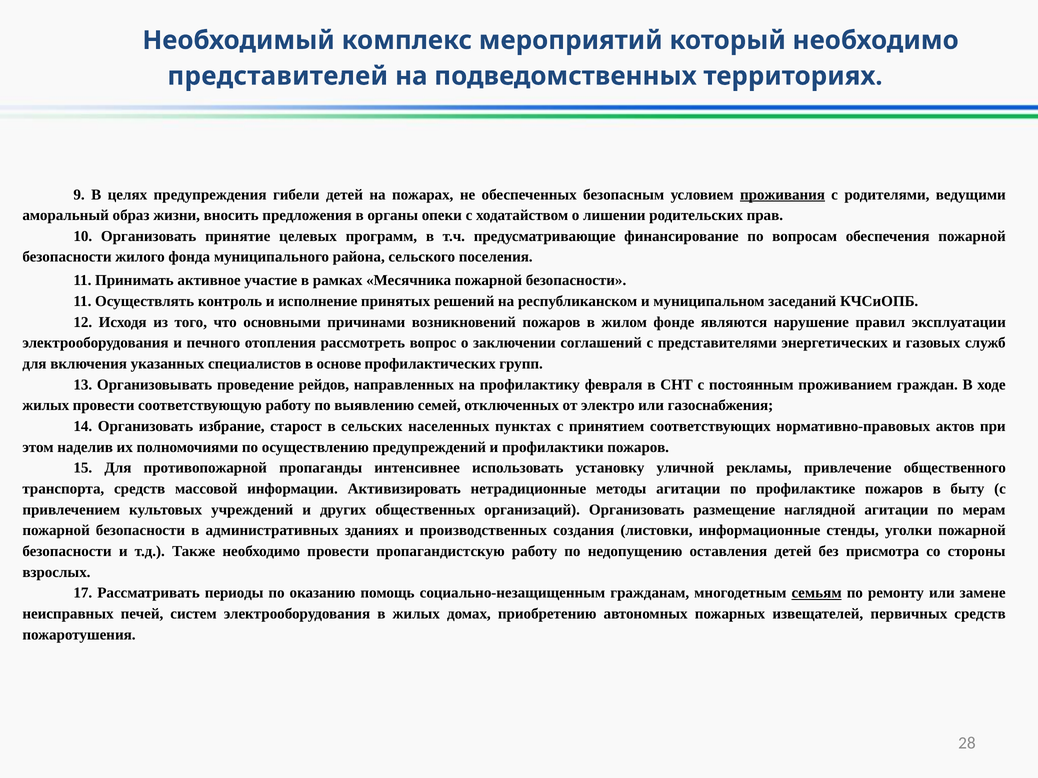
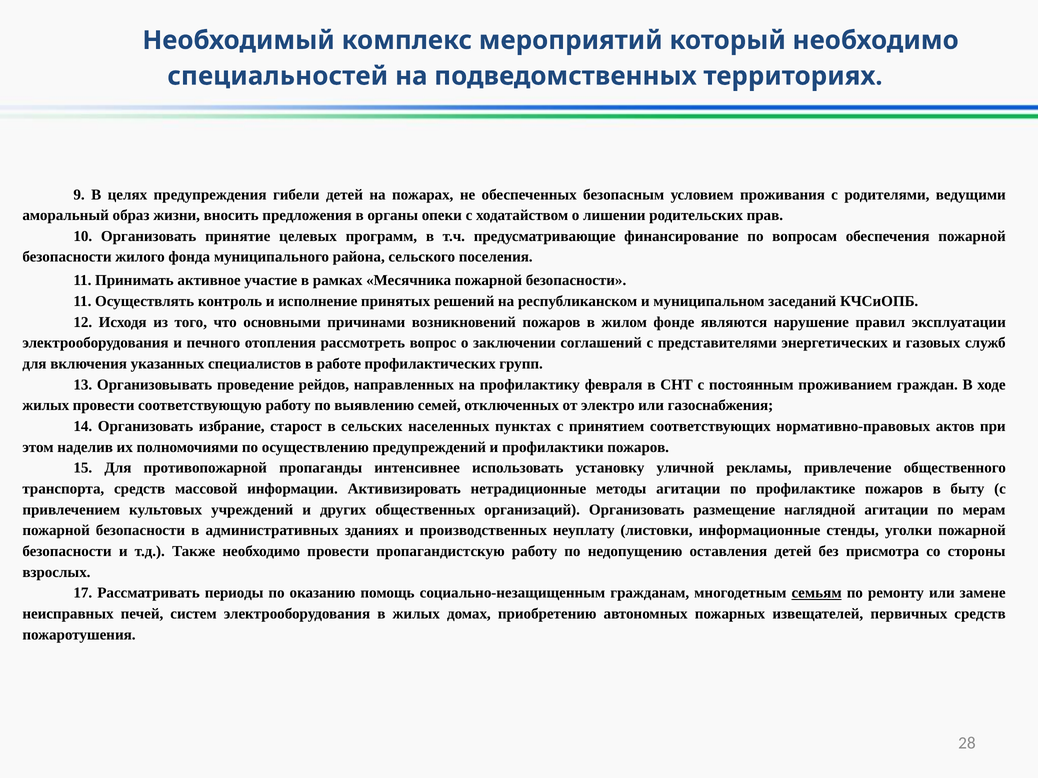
представителей: представителей -> специальностей
проживания underline: present -> none
основе: основе -> работе
создания: создания -> неуплату
